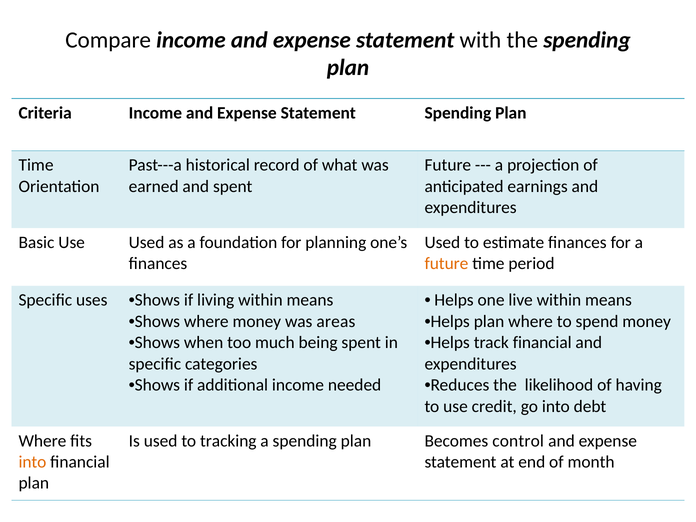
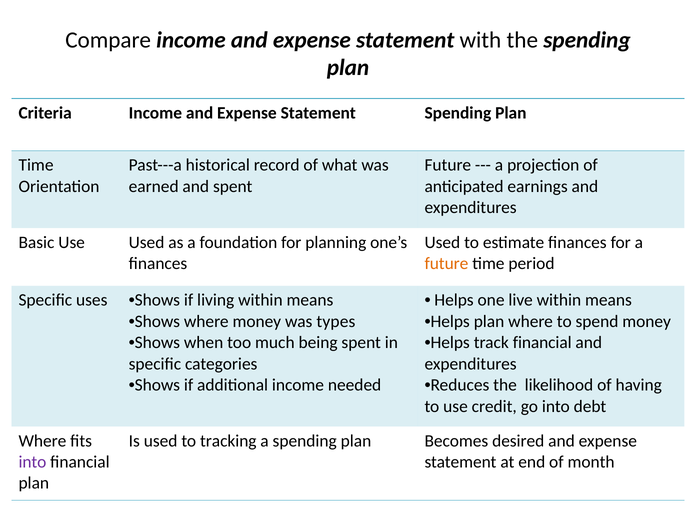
areas: areas -> types
control: control -> desired
into at (32, 462) colour: orange -> purple
